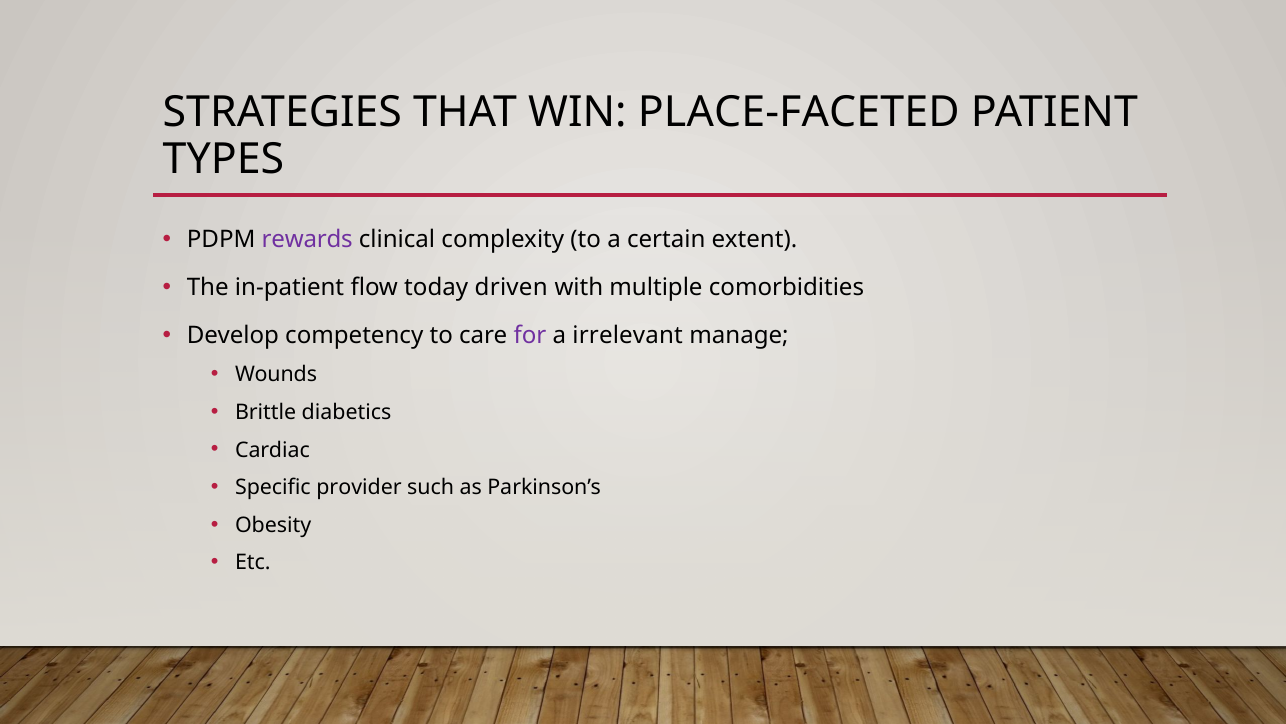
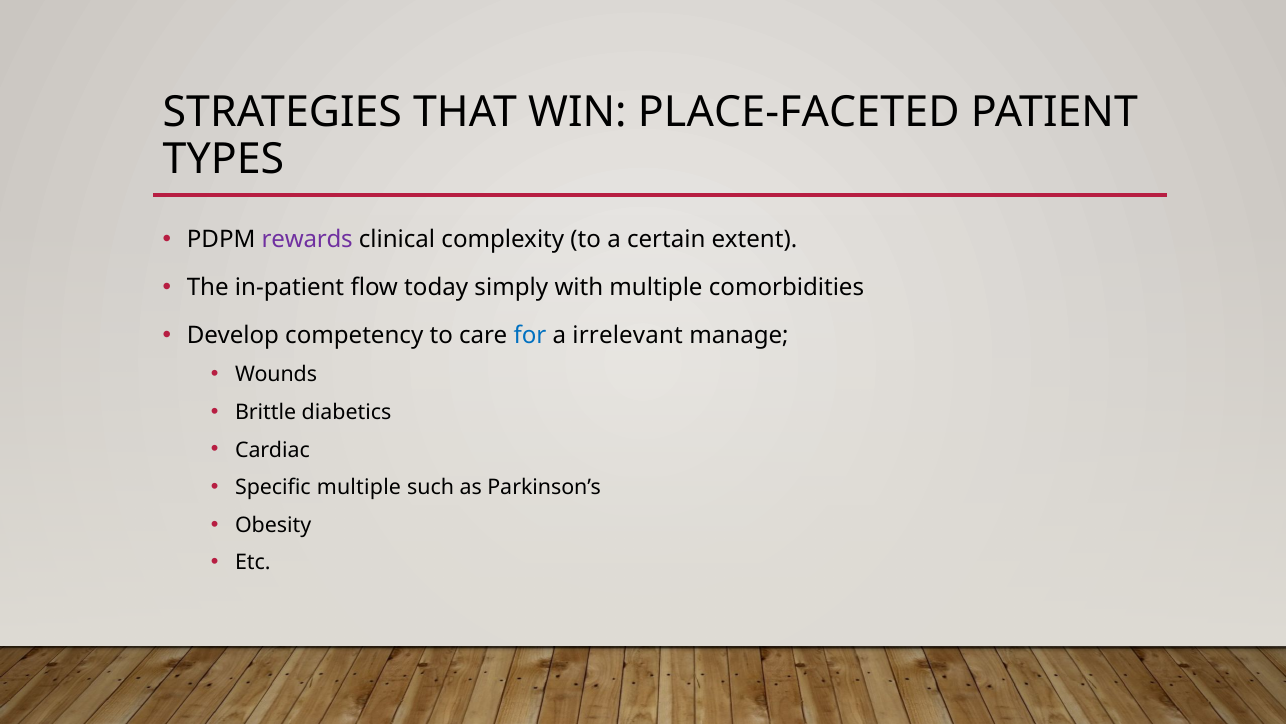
driven: driven -> simply
for colour: purple -> blue
Specific provider: provider -> multiple
